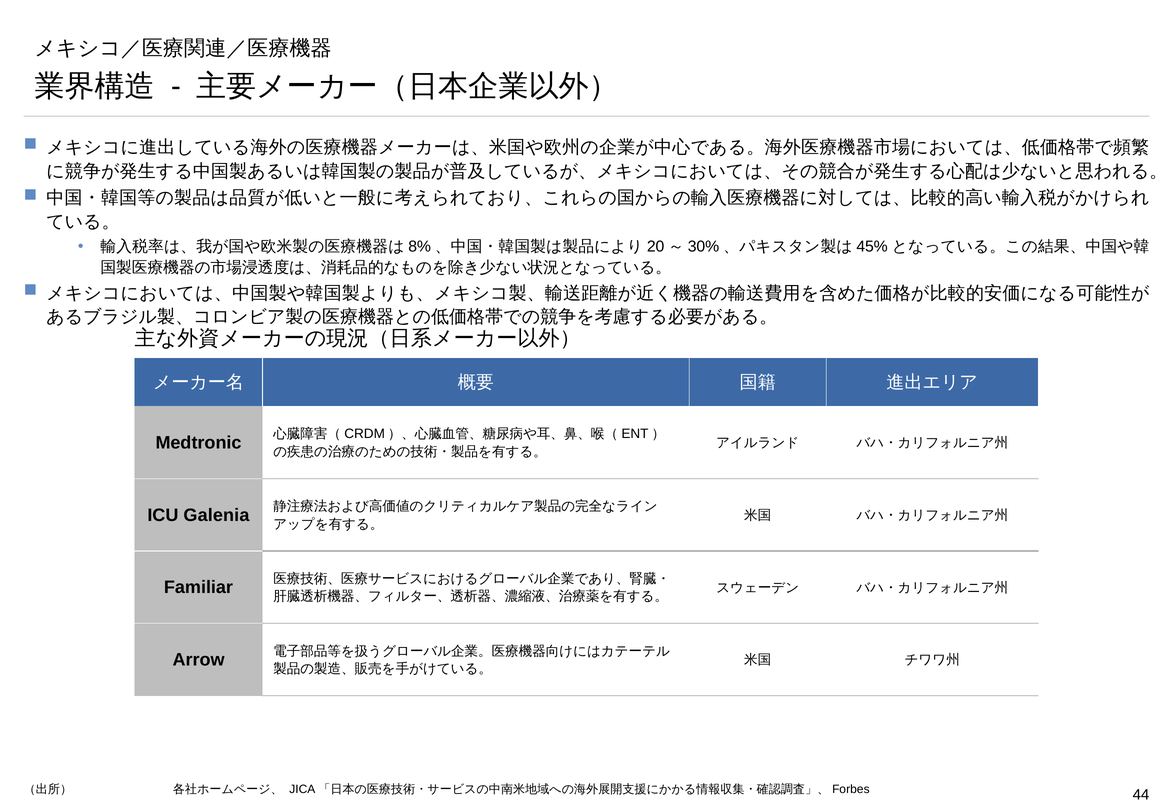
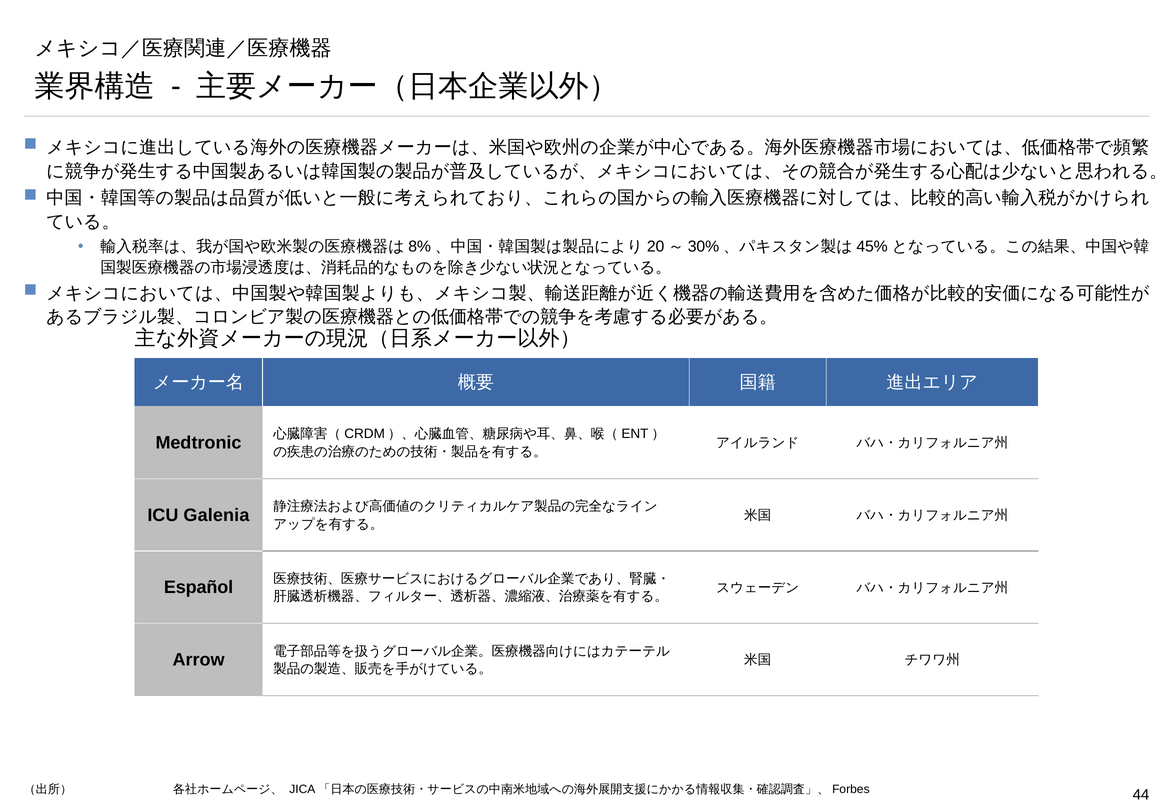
Familiar: Familiar -> Español
